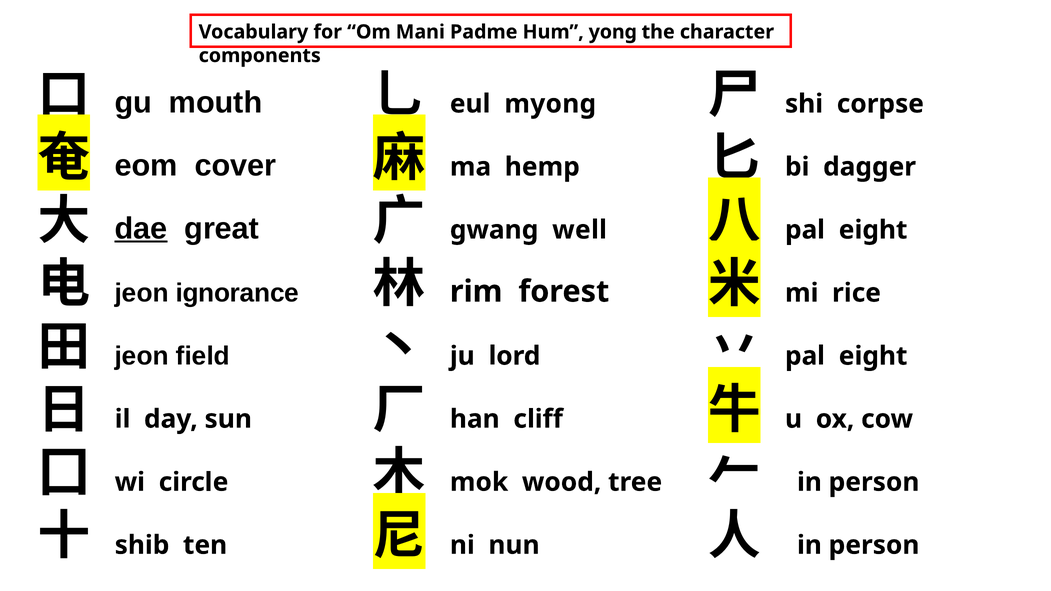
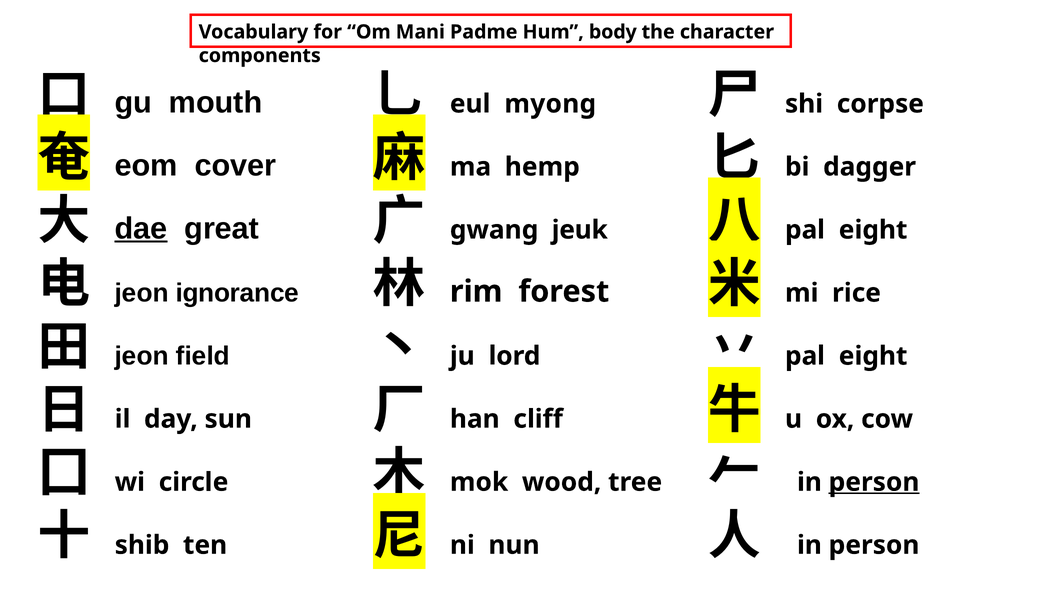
yong: yong -> body
well: well -> jeuk
person at (874, 482) underline: none -> present
